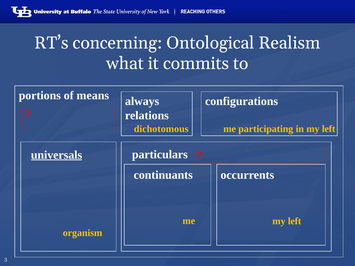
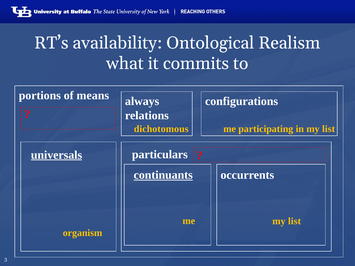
concerning: concerning -> availability
in my left: left -> list
continuants underline: none -> present
me my left: left -> list
